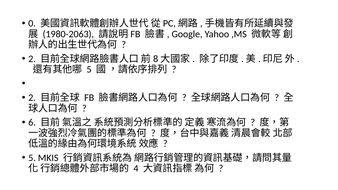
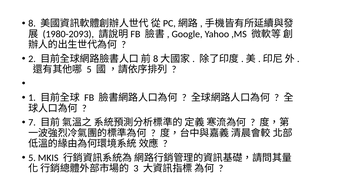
0: 0 -> 8
1980-2063: 1980-2063 -> 1980-2093
2 at (32, 98): 2 -> 1
6: 6 -> 7
4: 4 -> 3
